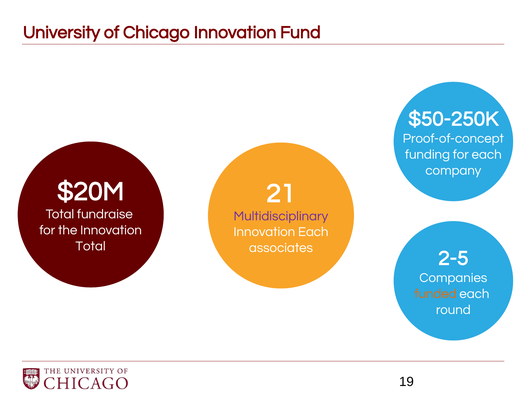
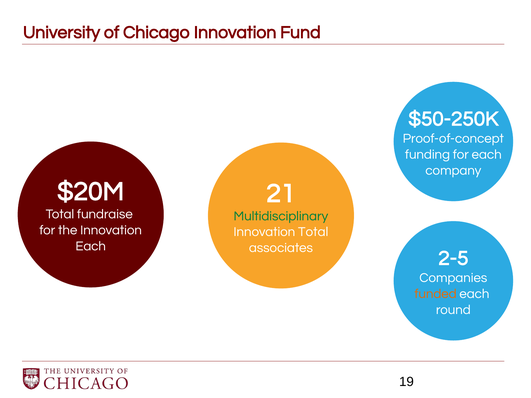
Multidisciplinary colour: purple -> green
Innovation Each: Each -> Total
Total at (91, 246): Total -> Each
